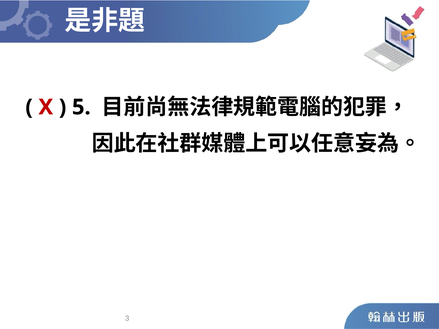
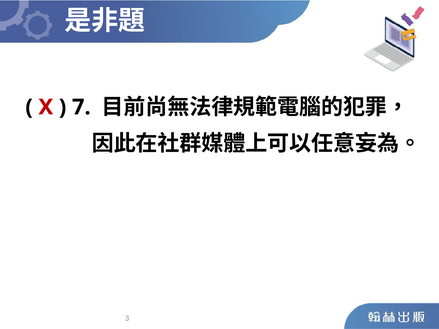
5: 5 -> 7
